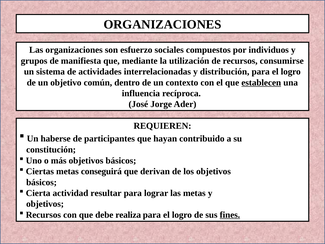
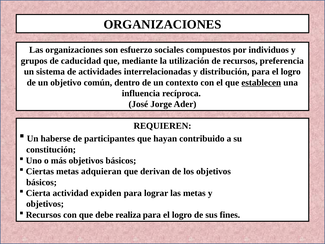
manifiesta: manifiesta -> caducidad
consumirse: consumirse -> preferencia
conseguirá: conseguirá -> adquieran
resultar: resultar -> expiden
fines underline: present -> none
